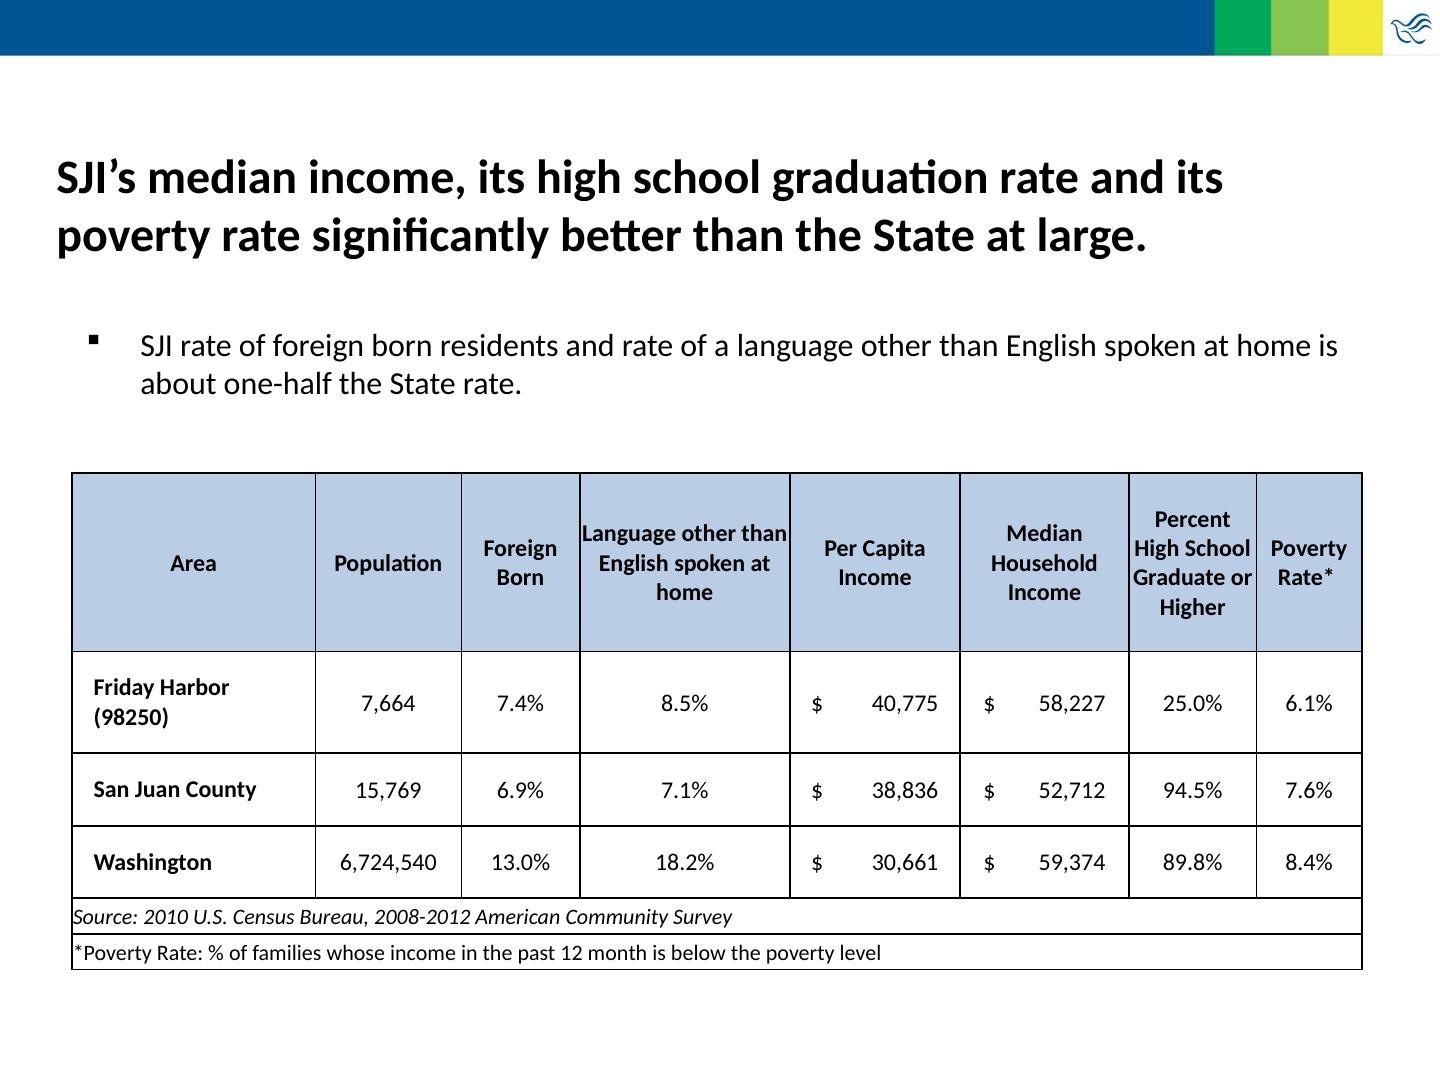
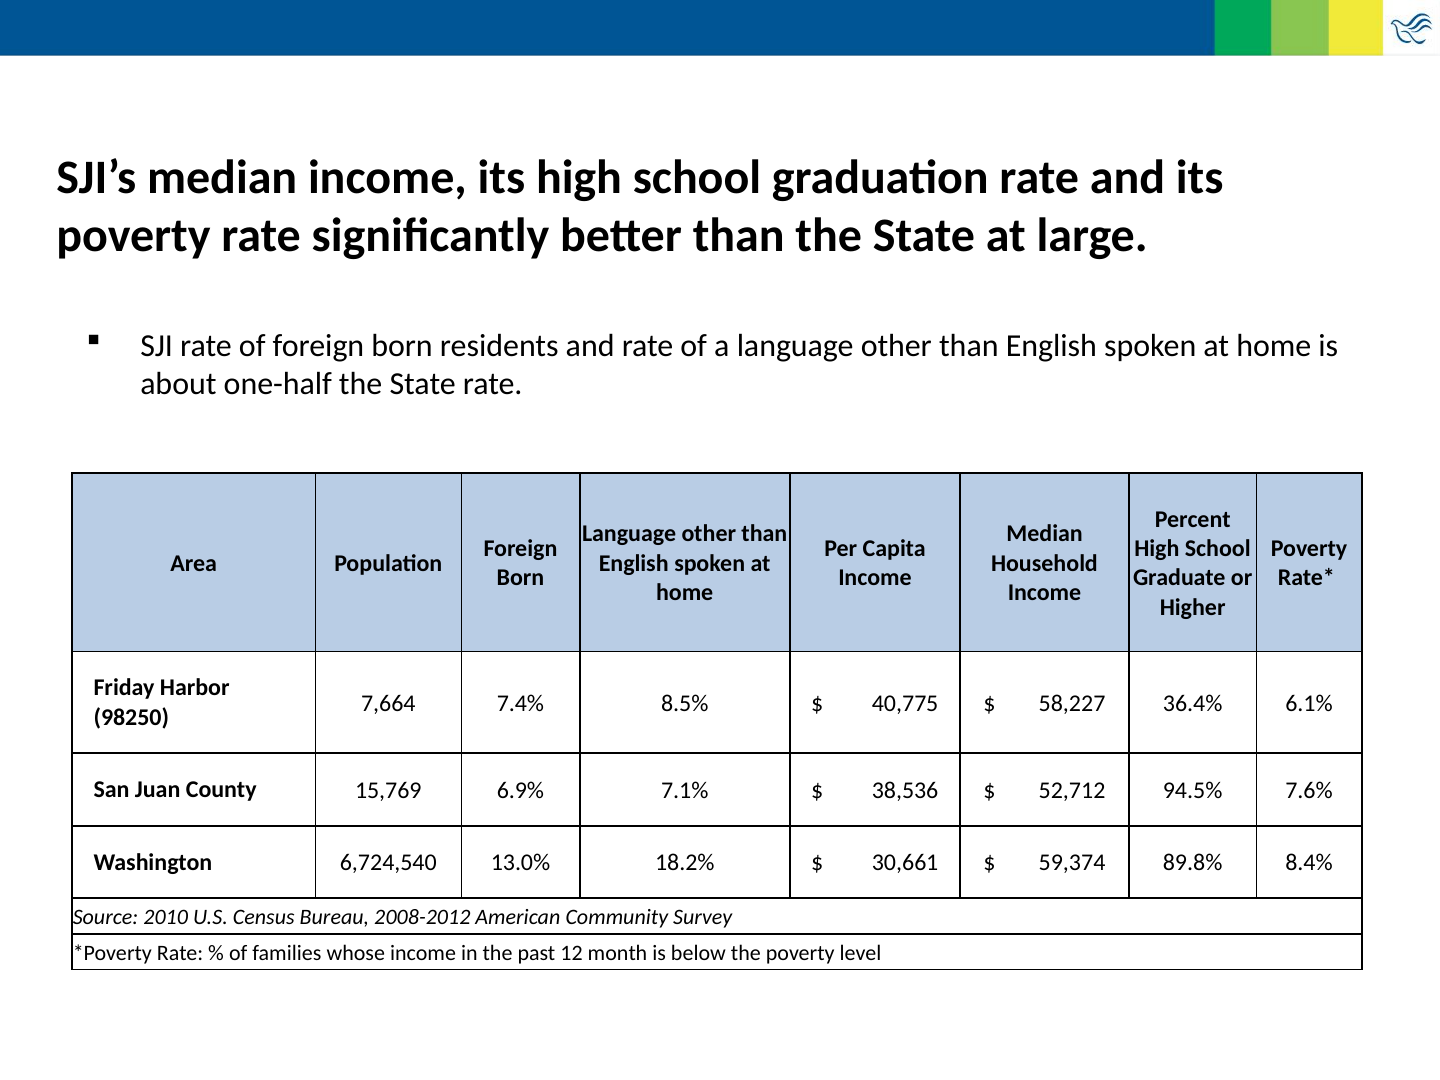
25.0%: 25.0% -> 36.4%
38,836: 38,836 -> 38,536
